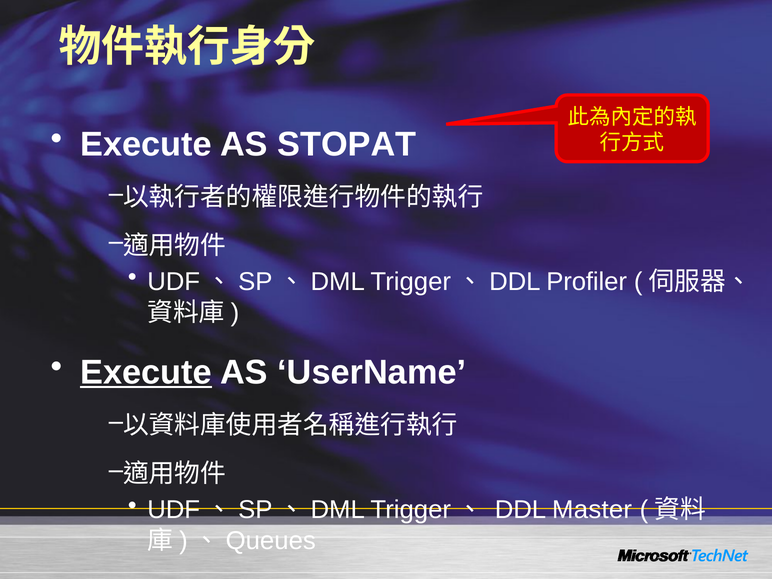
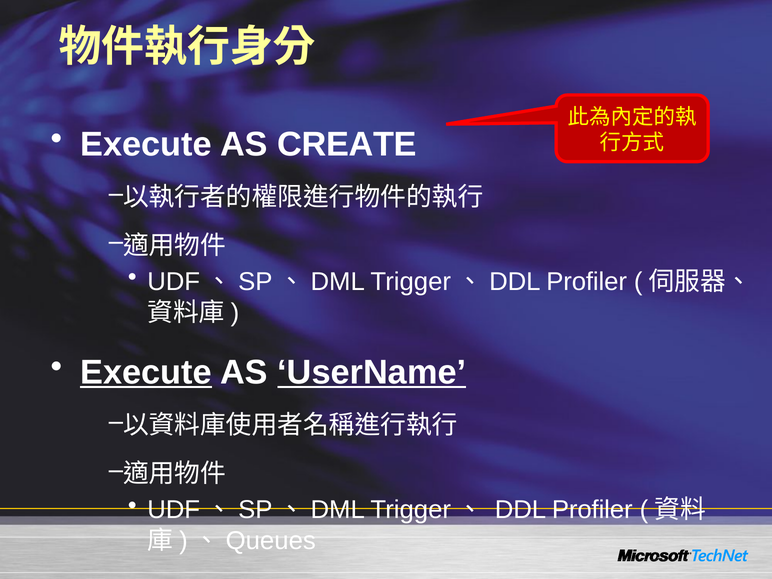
STOPAT: STOPAT -> CREATE
UserName underline: none -> present
DDL Master: Master -> Profiler
